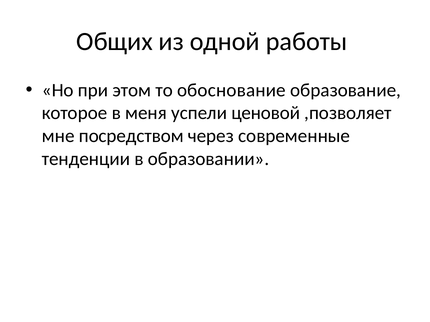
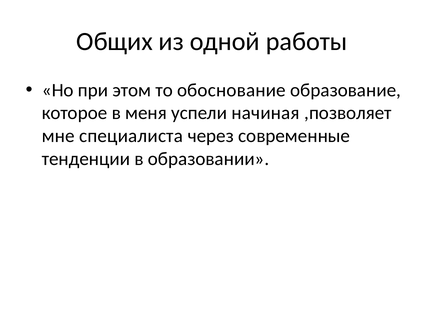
ценовой: ценовой -> начиная
посредством: посредством -> специалиста
